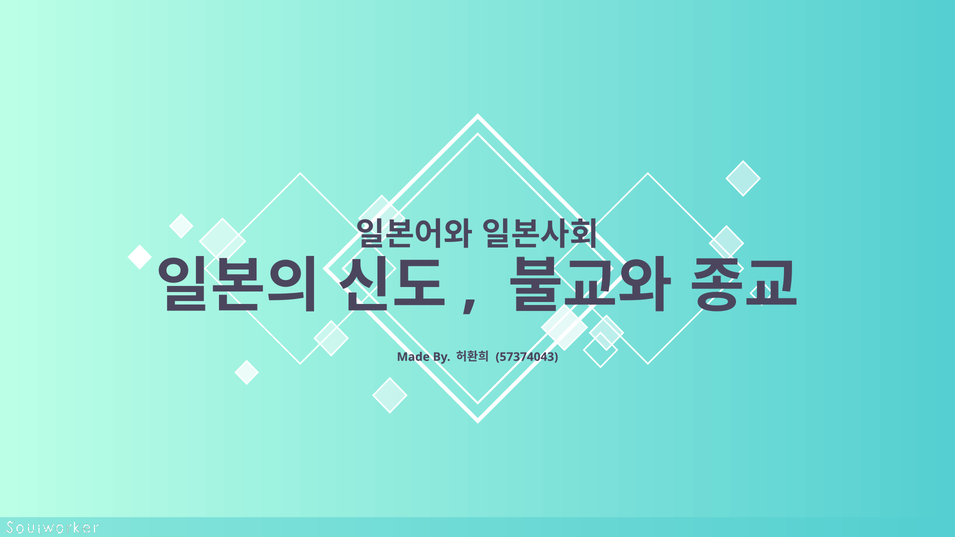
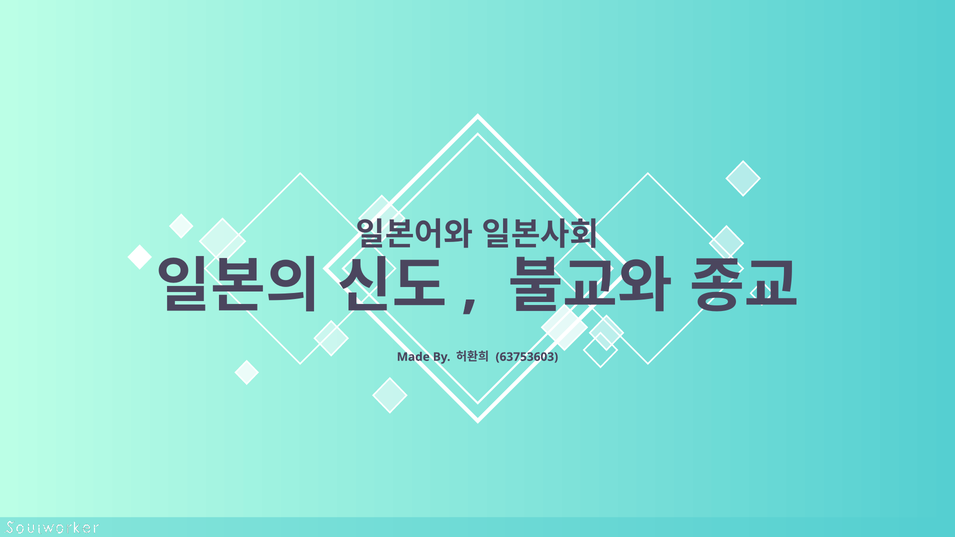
57374043: 57374043 -> 63753603
